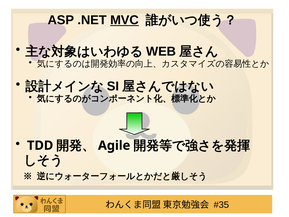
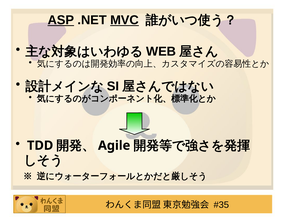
ASP underline: none -> present
